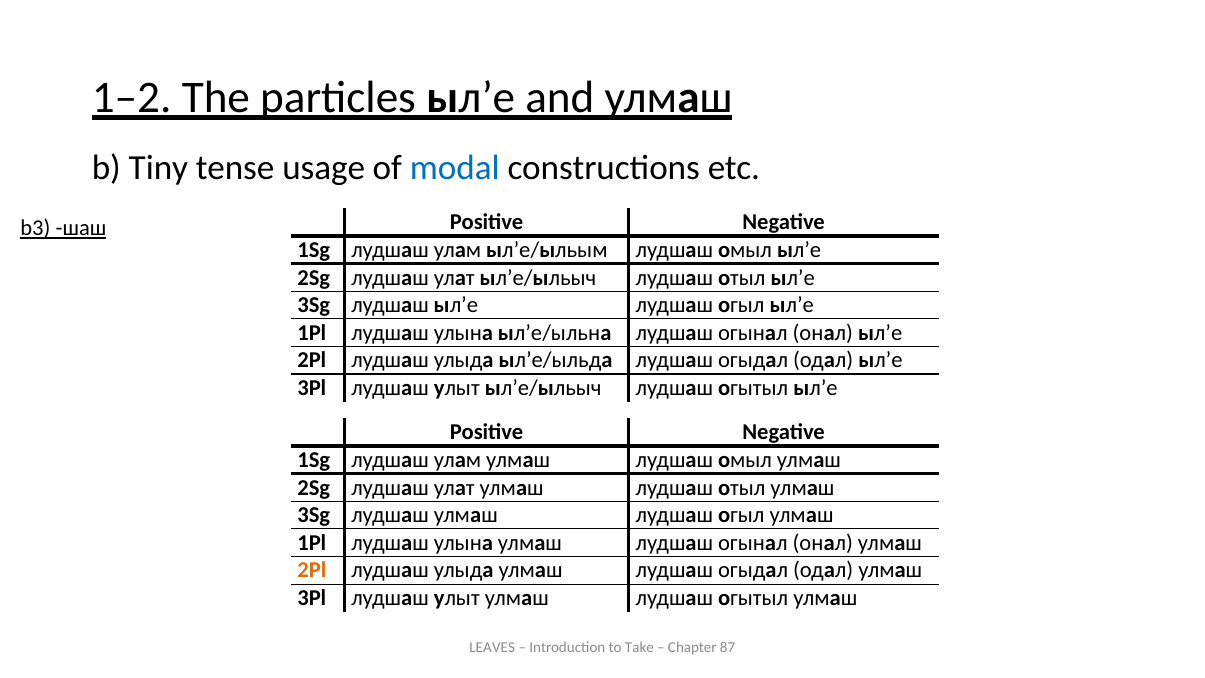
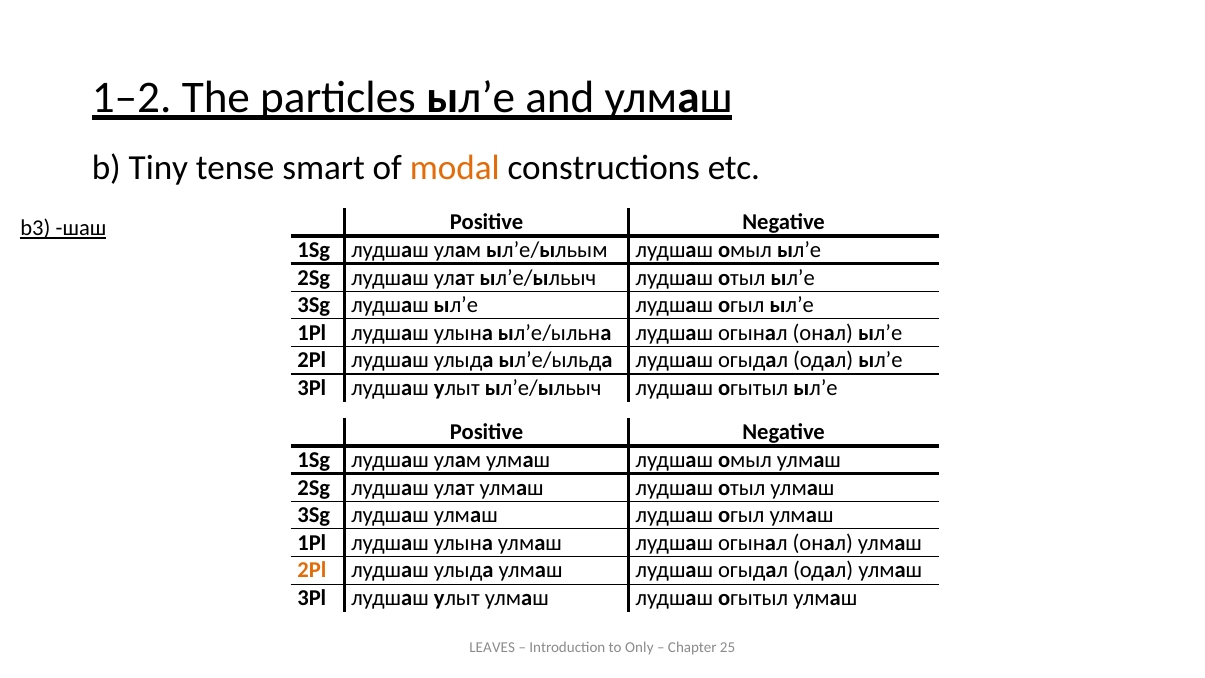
usage: usage -> smart
modal colour: blue -> orange
Take: Take -> Only
87: 87 -> 25
